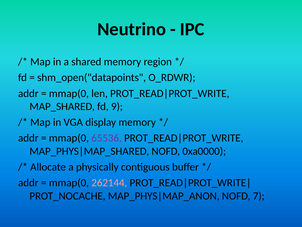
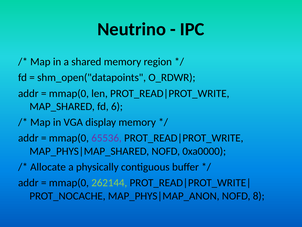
9: 9 -> 6
262144 colour: pink -> light green
7: 7 -> 8
